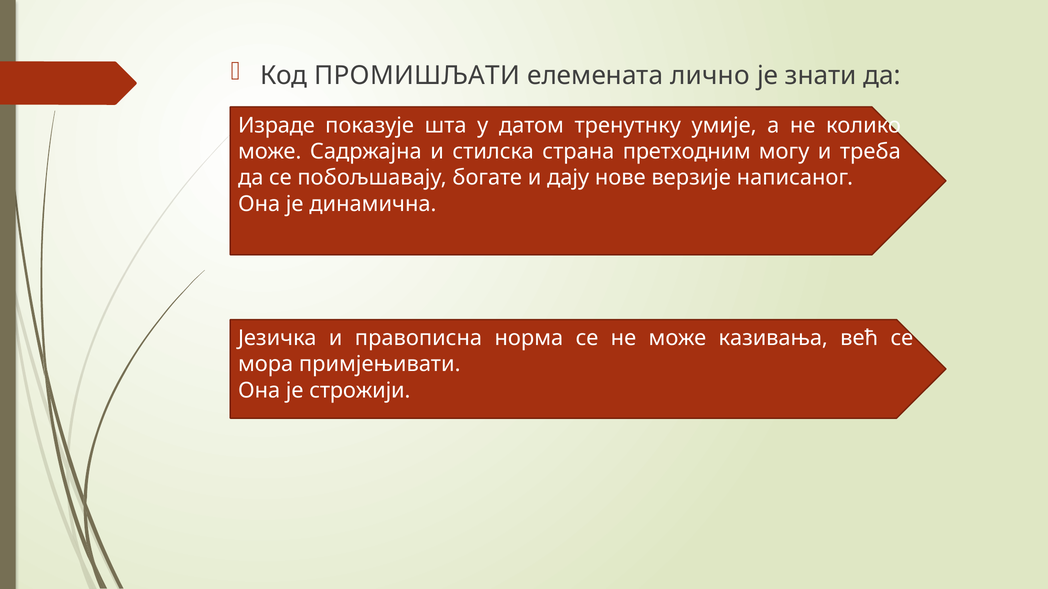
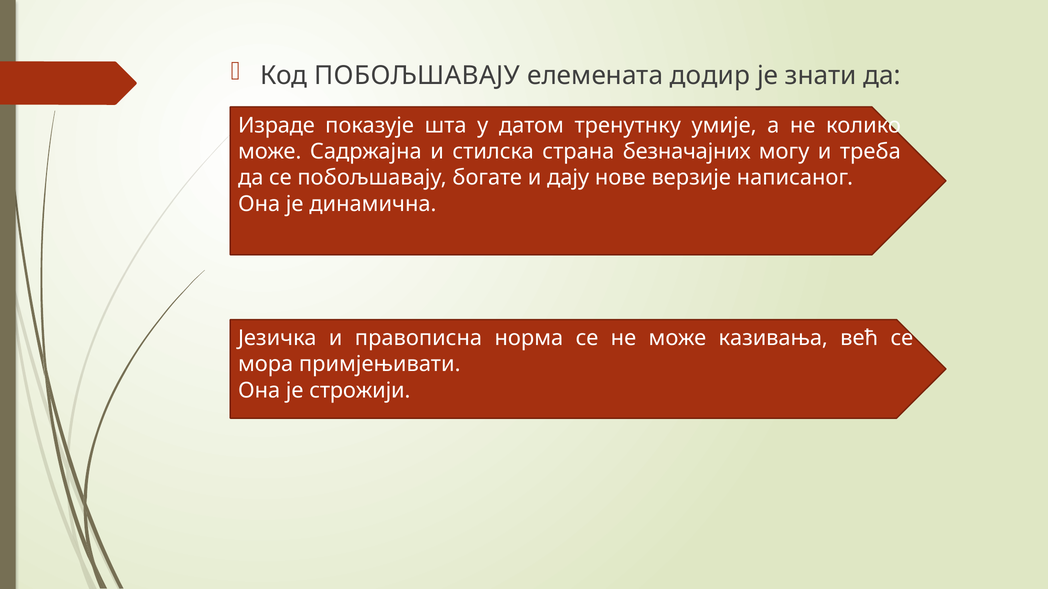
Код ПРОМИШЉАТИ: ПРОМИШЉАТИ -> ПОБОЉШАВАЈУ
лично: лично -> додир
претходним: претходним -> безначајних
